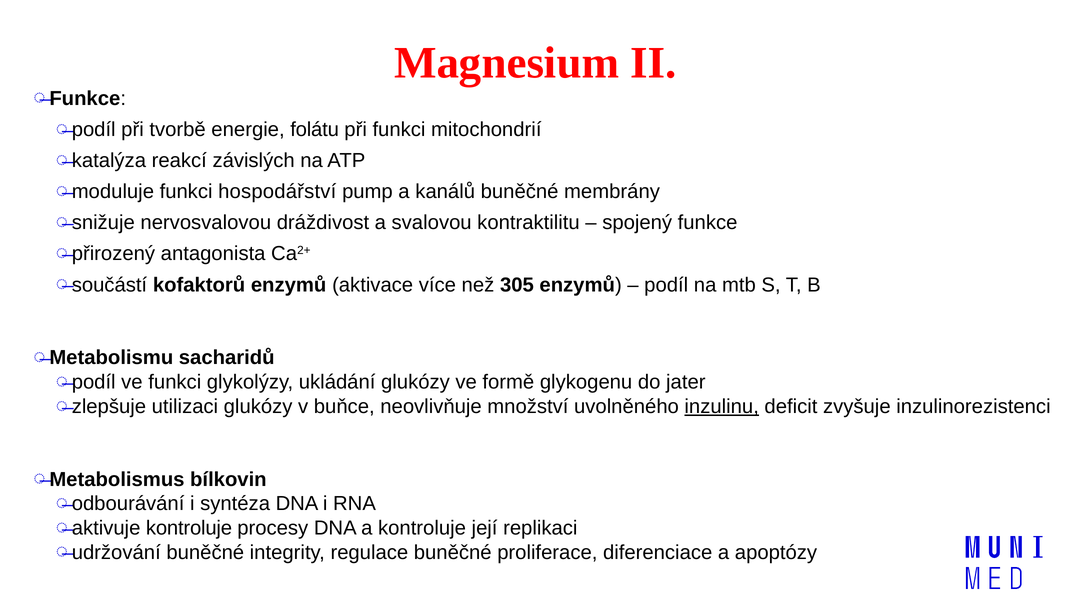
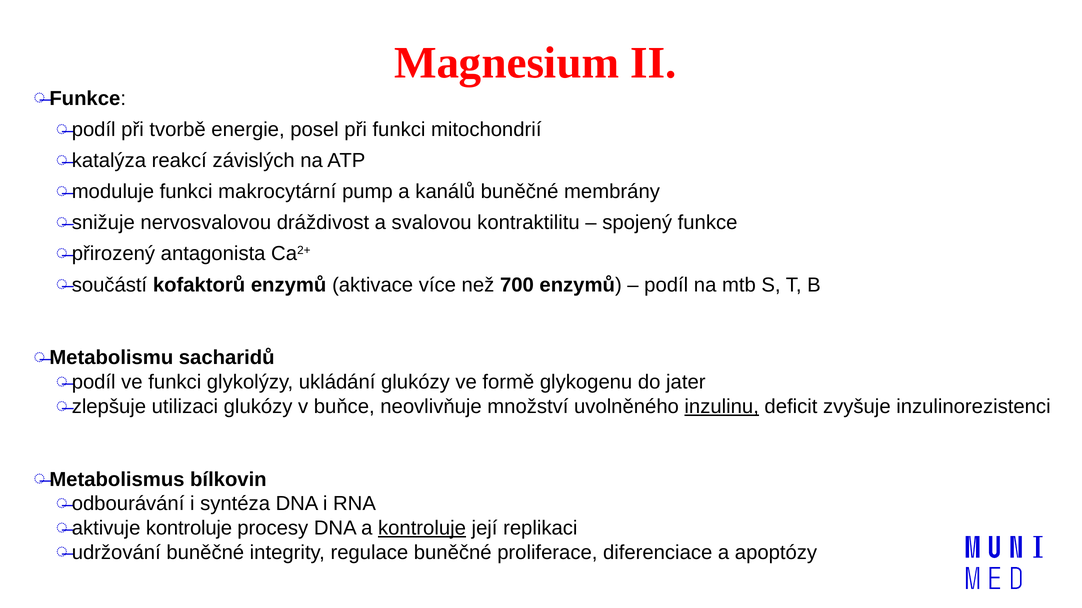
folátu: folátu -> posel
hospodářství: hospodářství -> makrocytární
305: 305 -> 700
kontroluje at (422, 529) underline: none -> present
